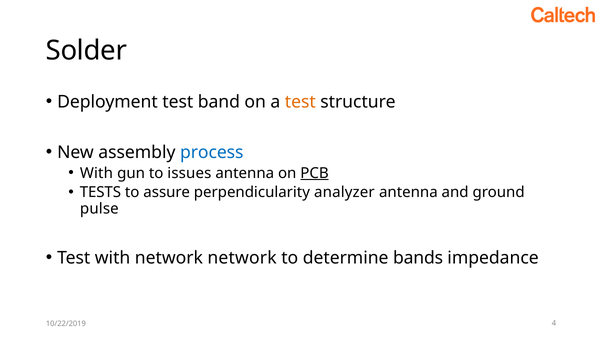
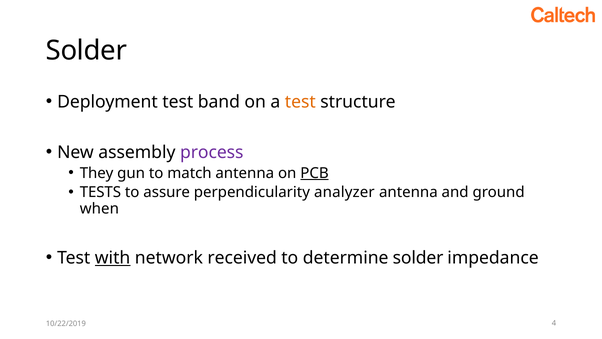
process colour: blue -> purple
With at (96, 173): With -> They
issues: issues -> match
pulse: pulse -> when
with at (113, 258) underline: none -> present
network network: network -> received
determine bands: bands -> solder
